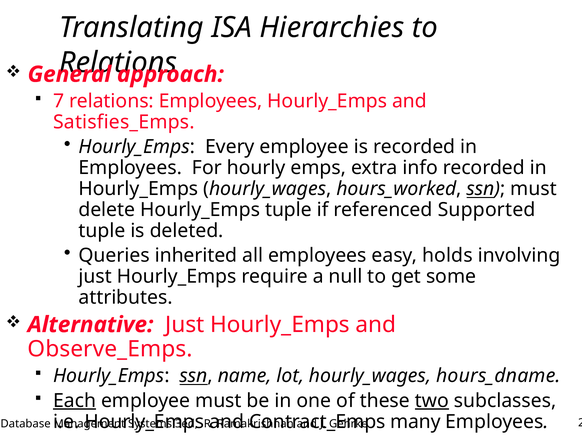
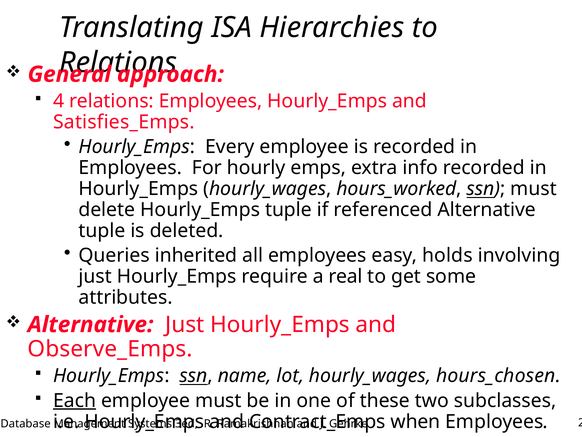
7: 7 -> 4
referenced Supported: Supported -> Alternative
null: null -> real
hours_dname: hours_dname -> hours_chosen
two underline: present -> none
many: many -> when
